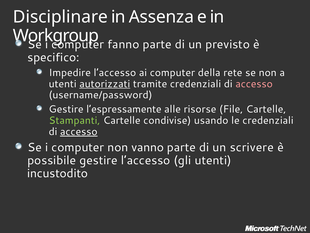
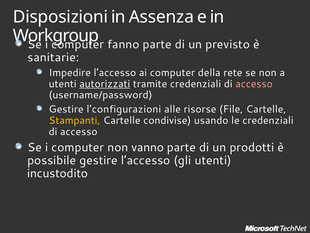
Disciplinare: Disciplinare -> Disposizioni
specifico: specifico -> sanitarie
l’espressamente: l’espressamente -> l’configurazioni
Stampanti colour: light green -> yellow
accesso at (79, 131) underline: present -> none
scrivere: scrivere -> prodotti
